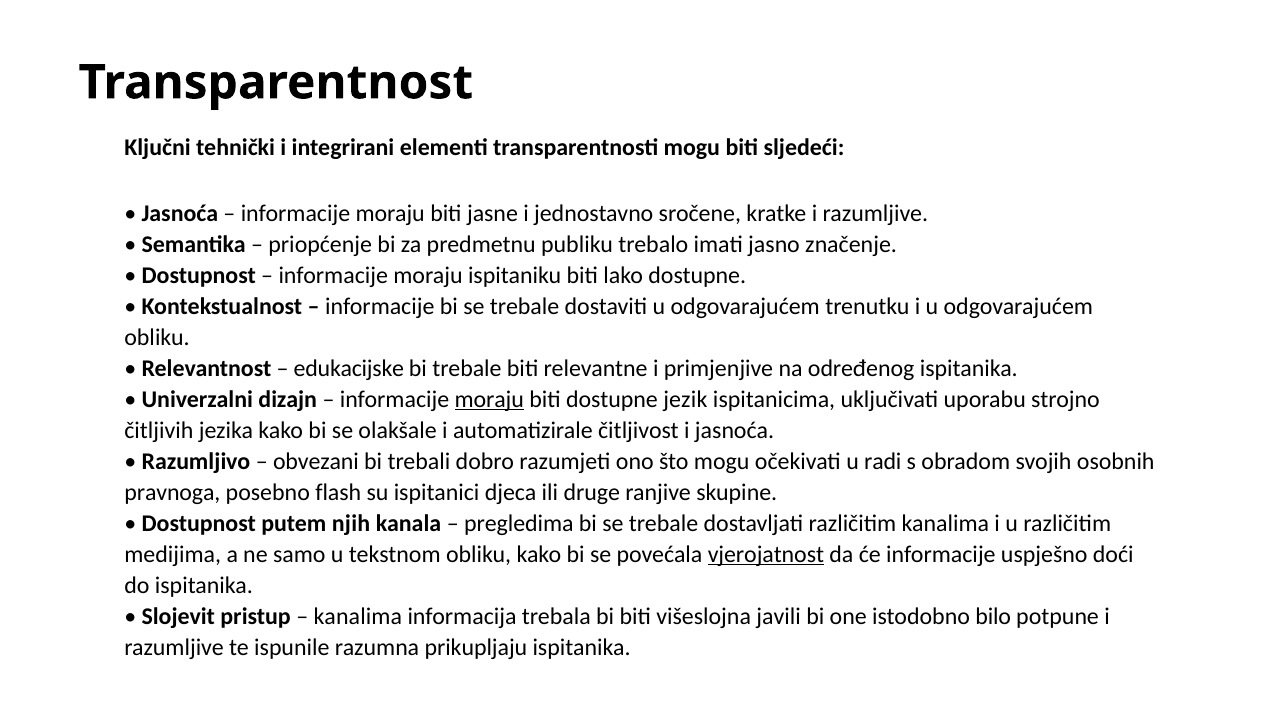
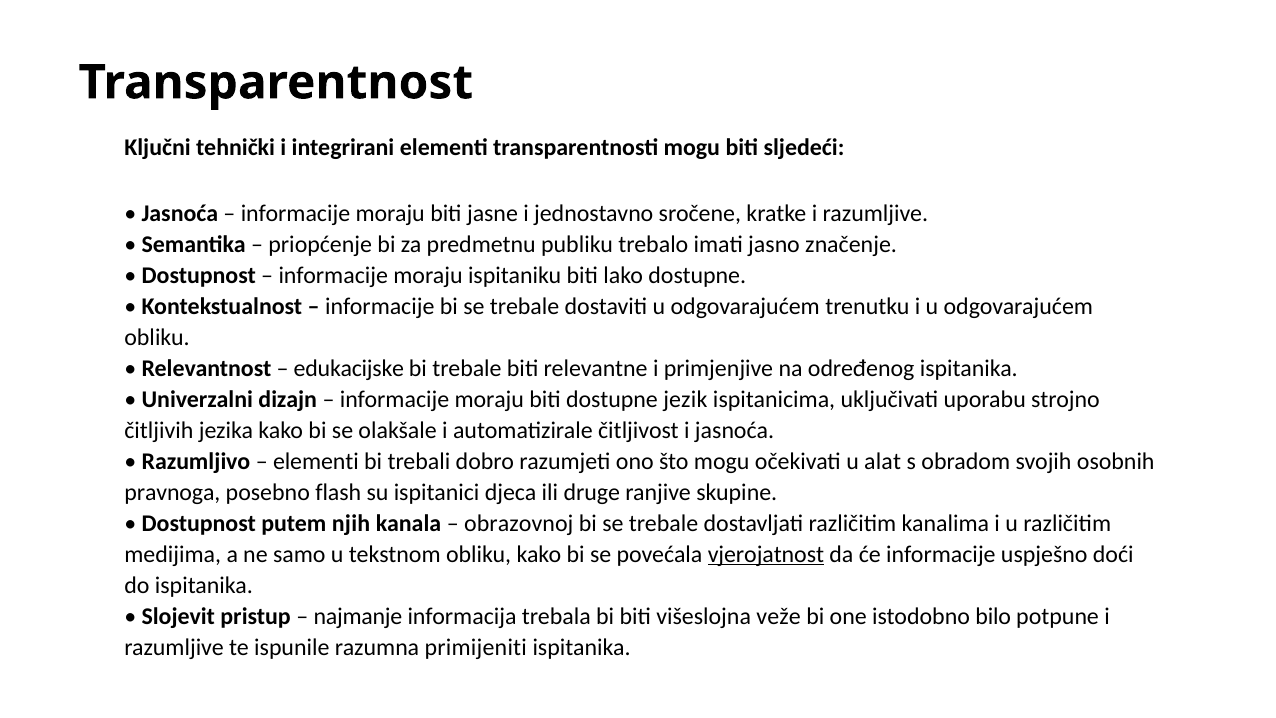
moraju at (489, 399) underline: present -> none
obvezani at (316, 461): obvezani -> elementi
radi: radi -> alat
pregledima: pregledima -> obrazovnoj
kanalima at (358, 616): kanalima -> najmanje
javili: javili -> veže
prikupljaju: prikupljaju -> primijeniti
